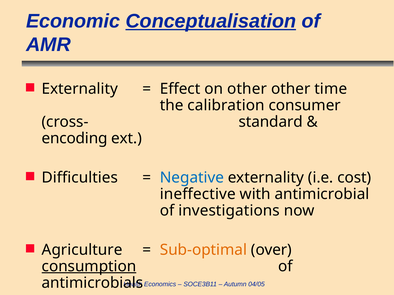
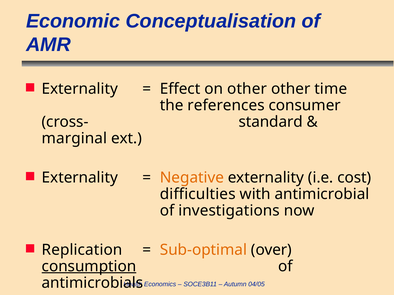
Conceptualisation underline: present -> none
calibration: calibration -> references
encoding: encoding -> marginal
Difficulties at (80, 178): Difficulties -> Externality
Negative colour: blue -> orange
ineffective: ineffective -> difficulties
Agriculture: Agriculture -> Replication
